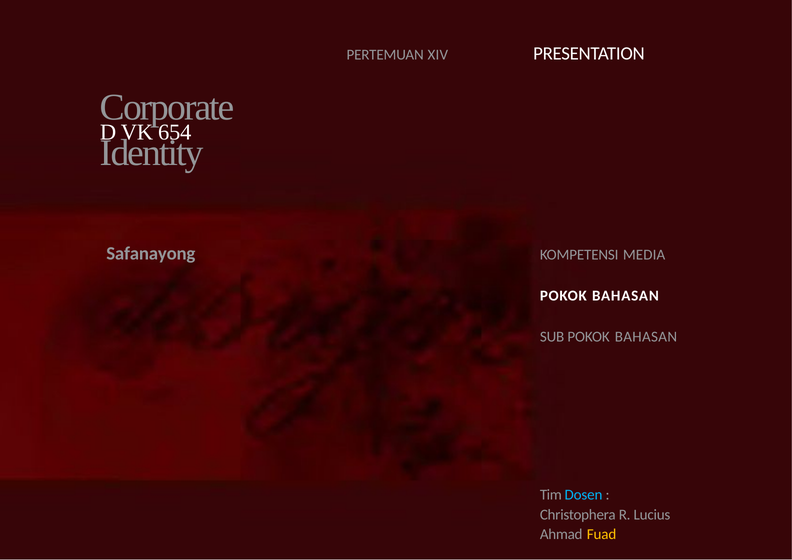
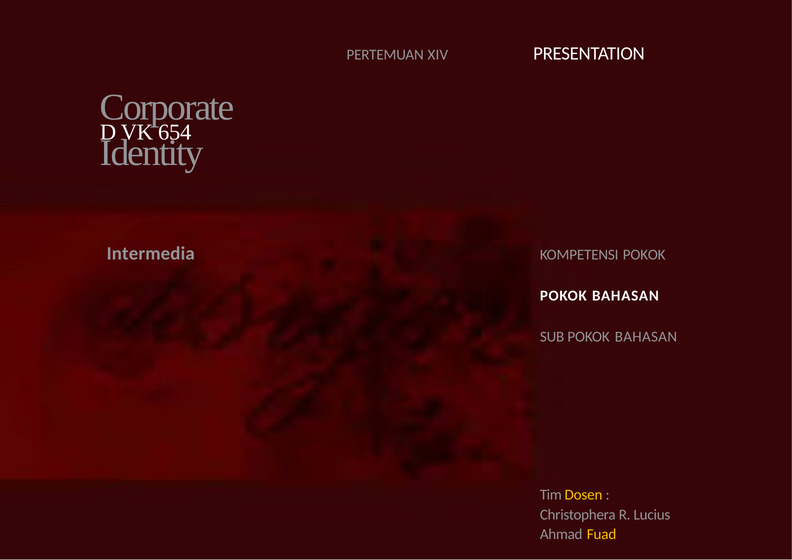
Safanayong: Safanayong -> Intermedia
KOMPETENSI MEDIA: MEDIA -> POKOK
Dosen colour: light blue -> yellow
